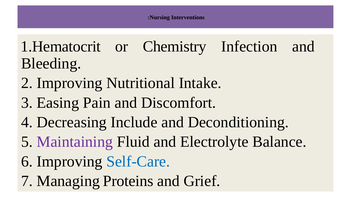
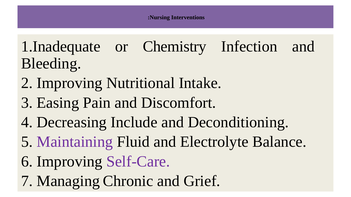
1.Hematocrit: 1.Hematocrit -> 1.Inadequate
Self-Care colour: blue -> purple
Proteins: Proteins -> Chronic
